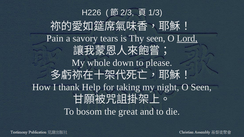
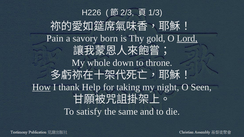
tears: tears -> born
Thy seen: seen -> gold
please: please -> throne
How underline: none -> present
bosom: bosom -> satisfy
great: great -> same
